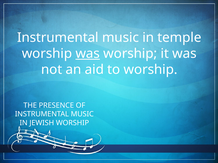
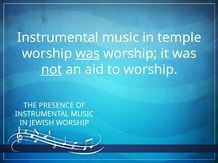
not underline: none -> present
